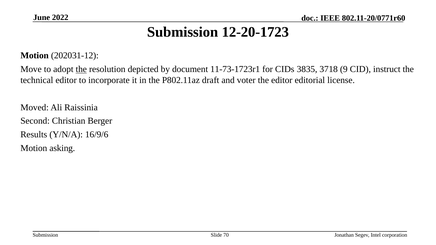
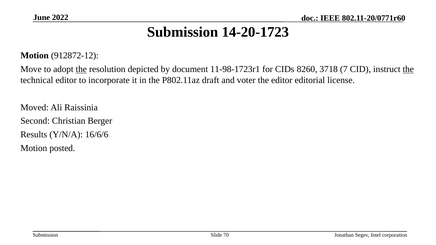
12-20-1723: 12-20-1723 -> 14-20-1723
202031-12: 202031-12 -> 912872-12
11-73-1723r1: 11-73-1723r1 -> 11-98-1723r1
3835: 3835 -> 8260
9: 9 -> 7
the at (408, 69) underline: none -> present
16/9/6: 16/9/6 -> 16/6/6
asking: asking -> posted
